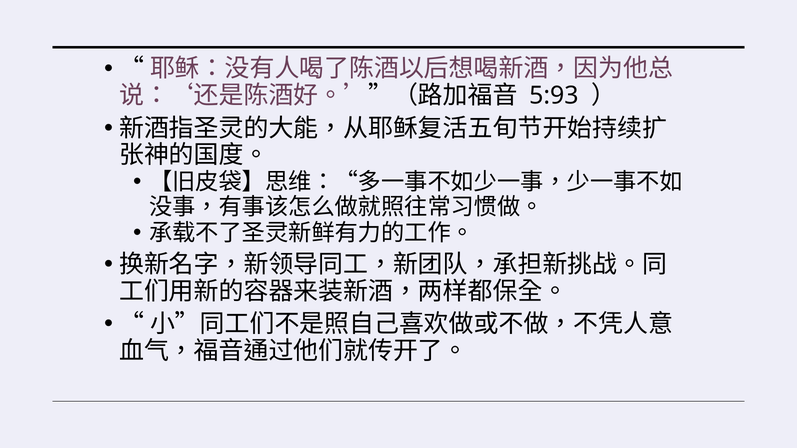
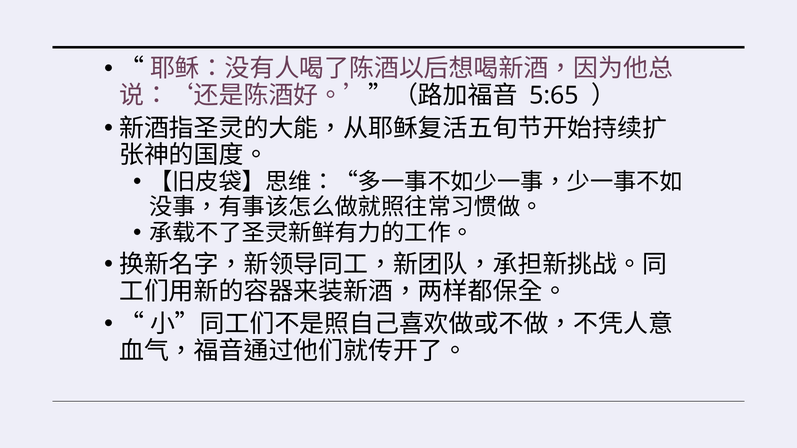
5:93: 5:93 -> 5:65
